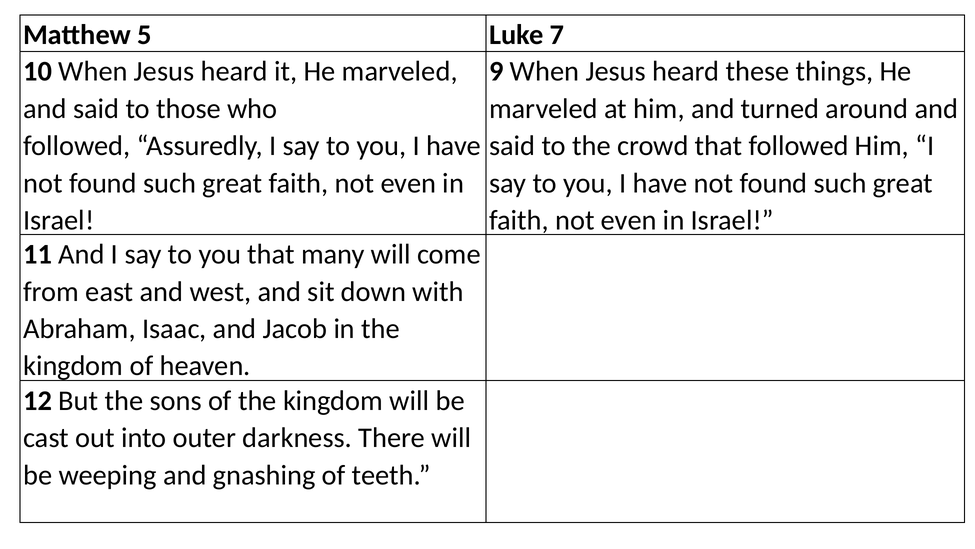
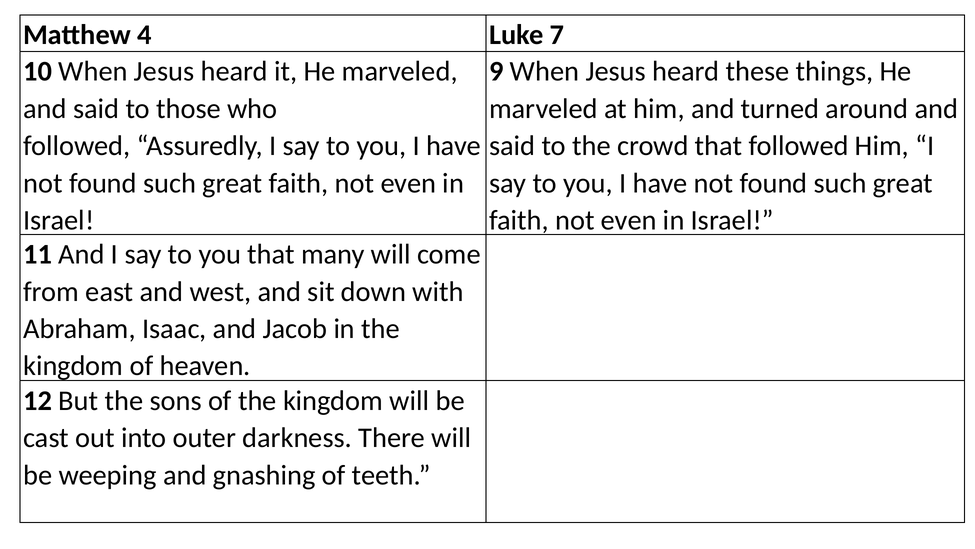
5: 5 -> 4
